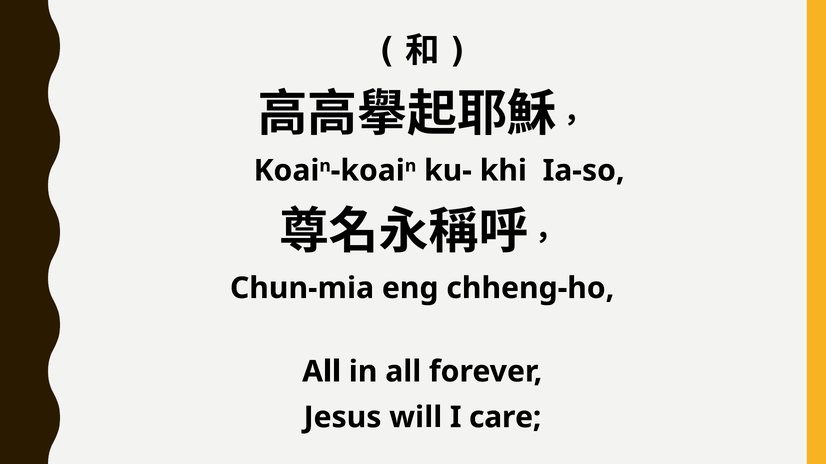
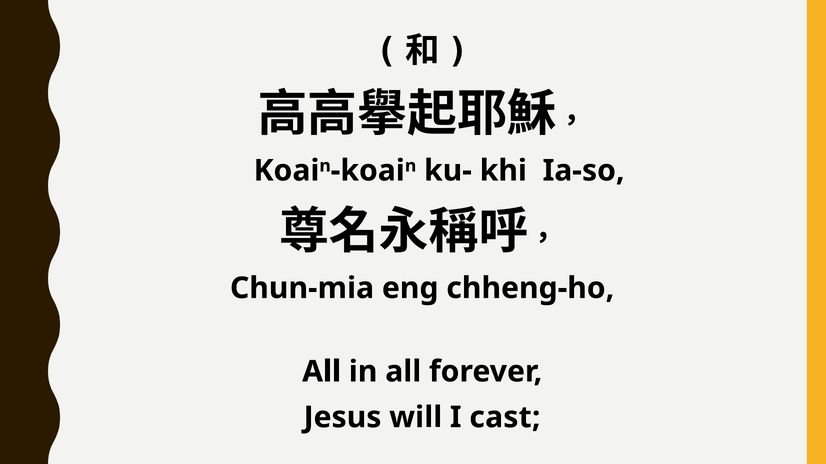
care: care -> cast
